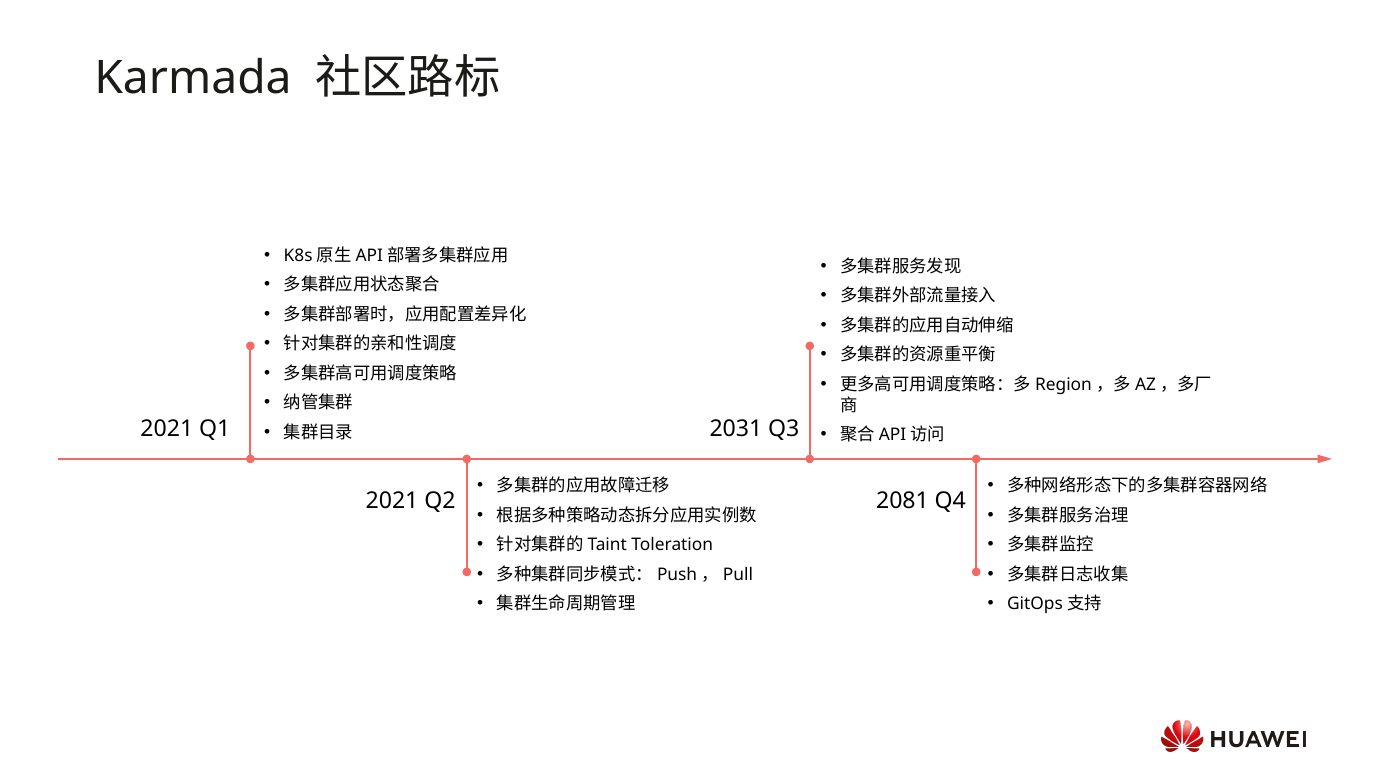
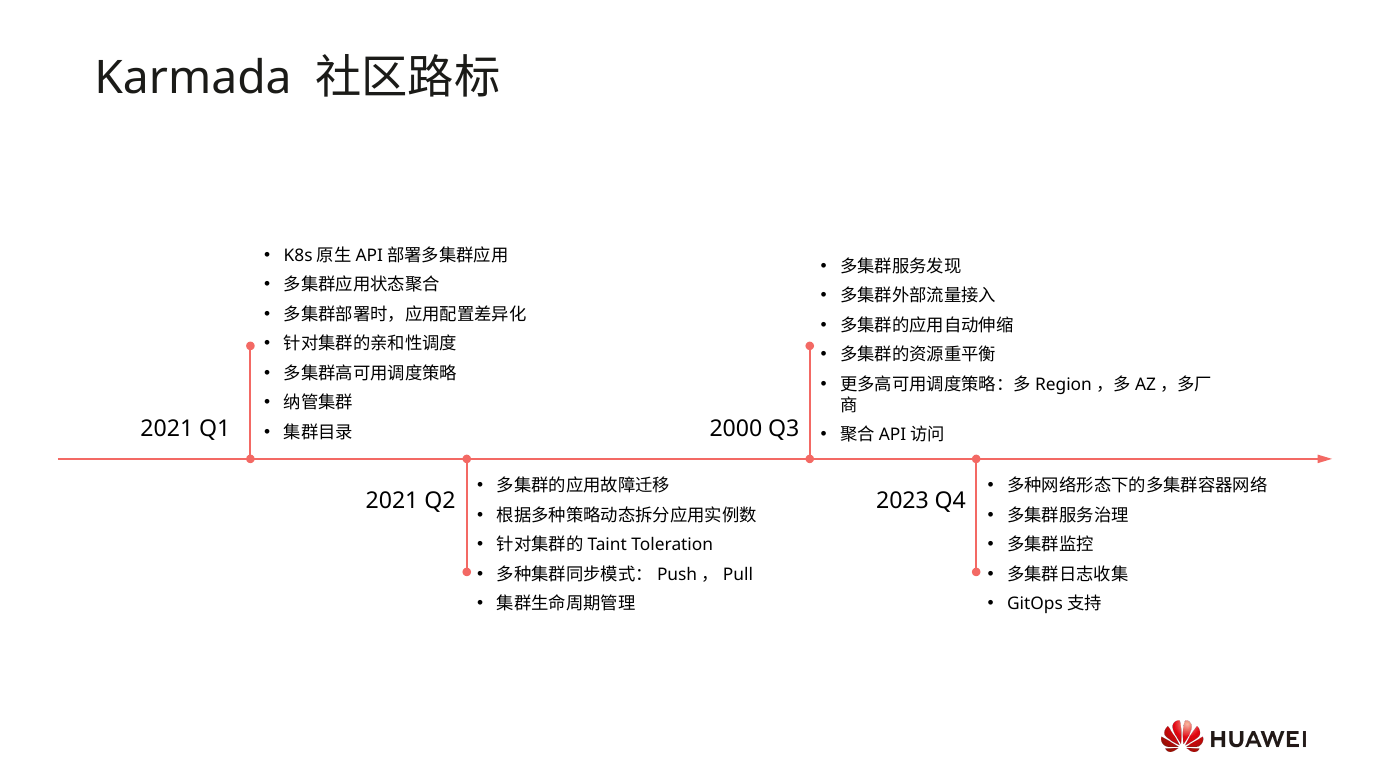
2031: 2031 -> 2000
2081: 2081 -> 2023
